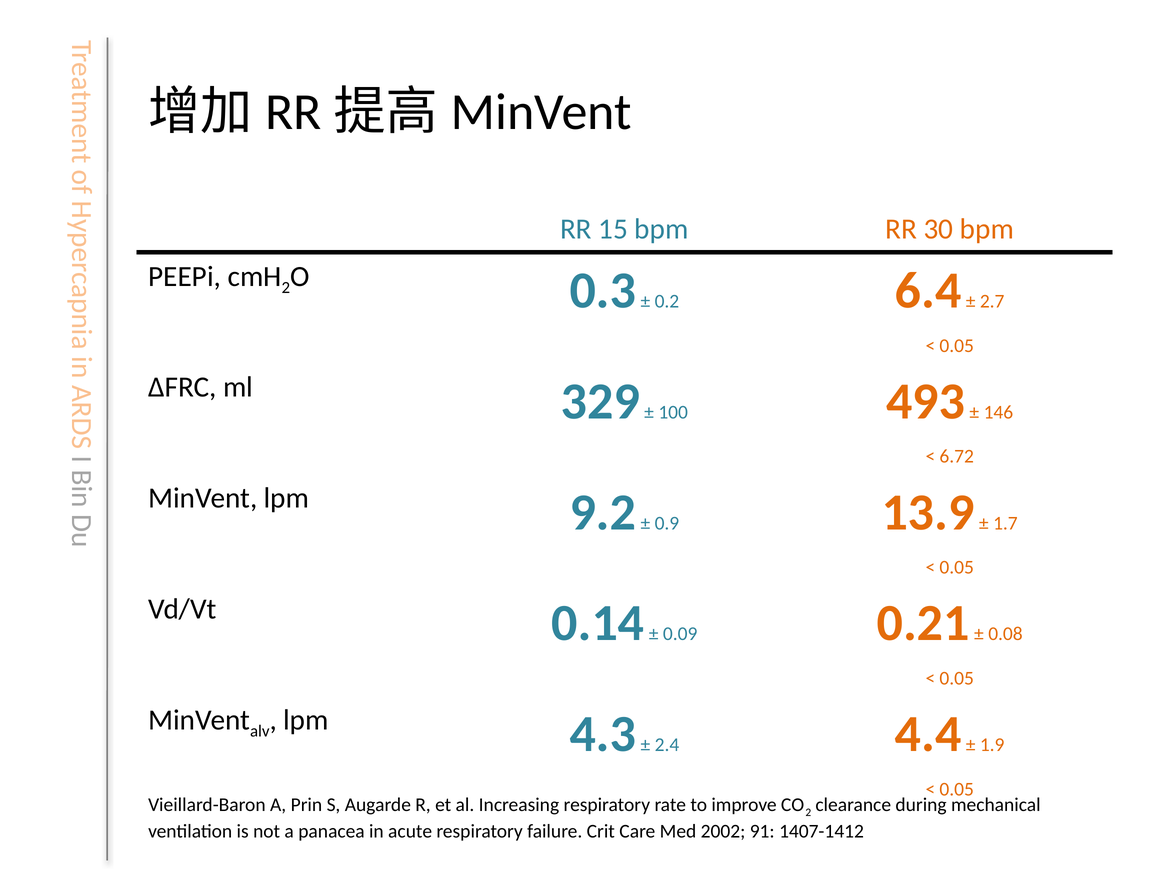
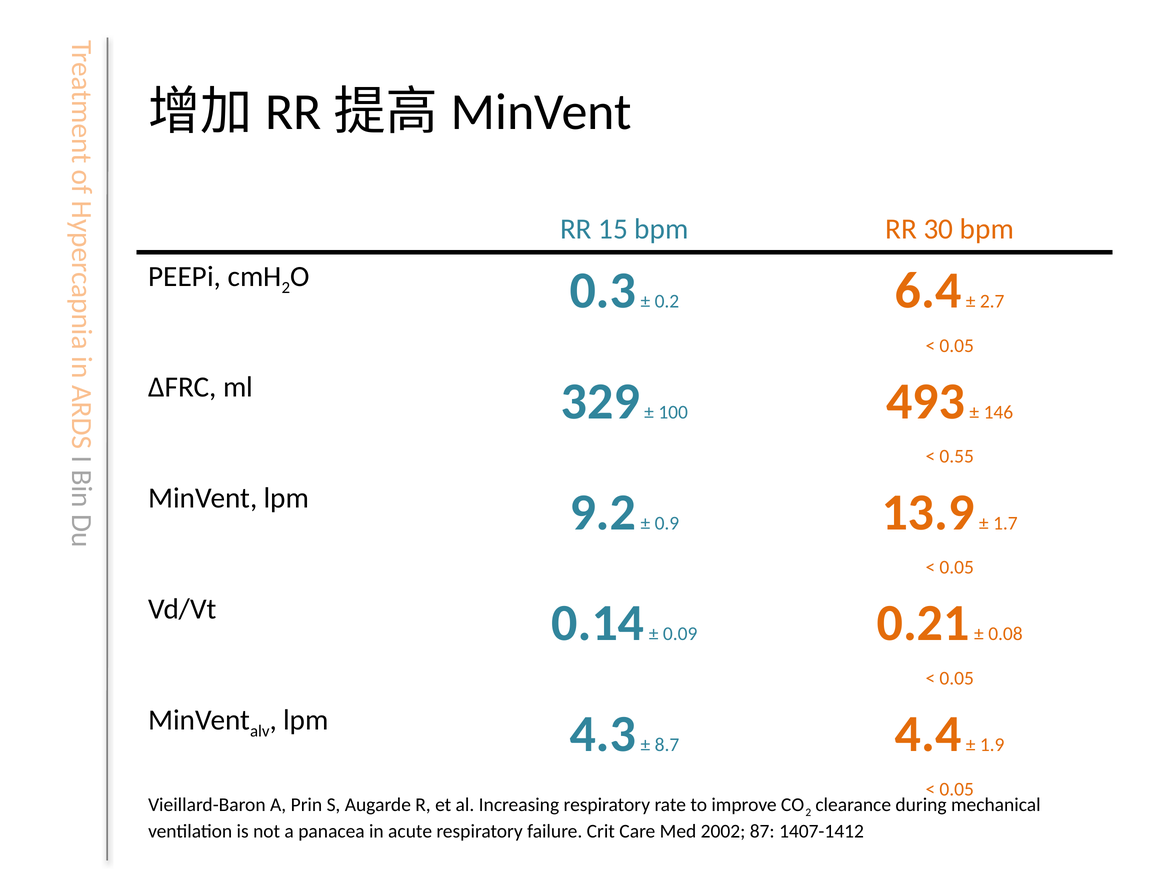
6.72: 6.72 -> 0.55
2.4: 2.4 -> 8.7
91: 91 -> 87
